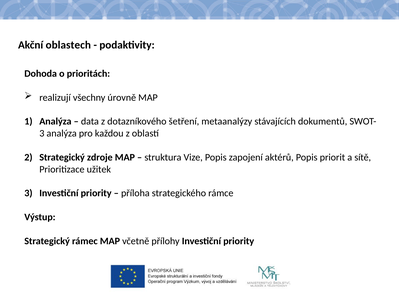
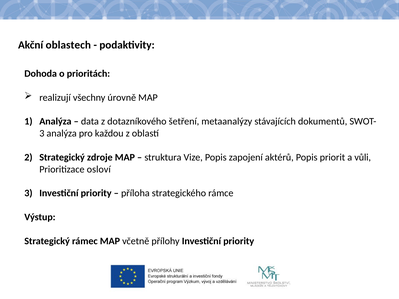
sítě: sítě -> vůli
užitek: užitek -> osloví
